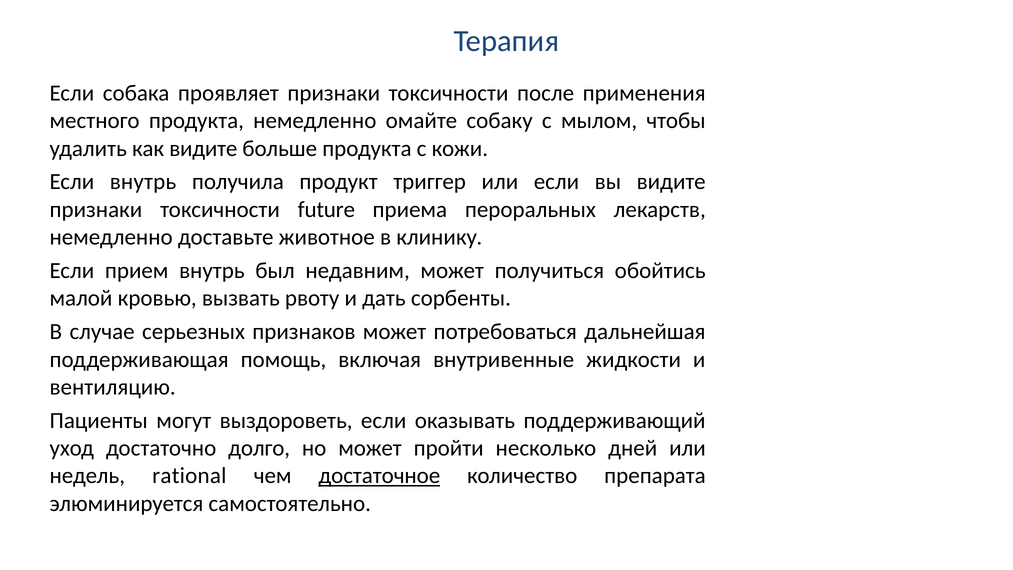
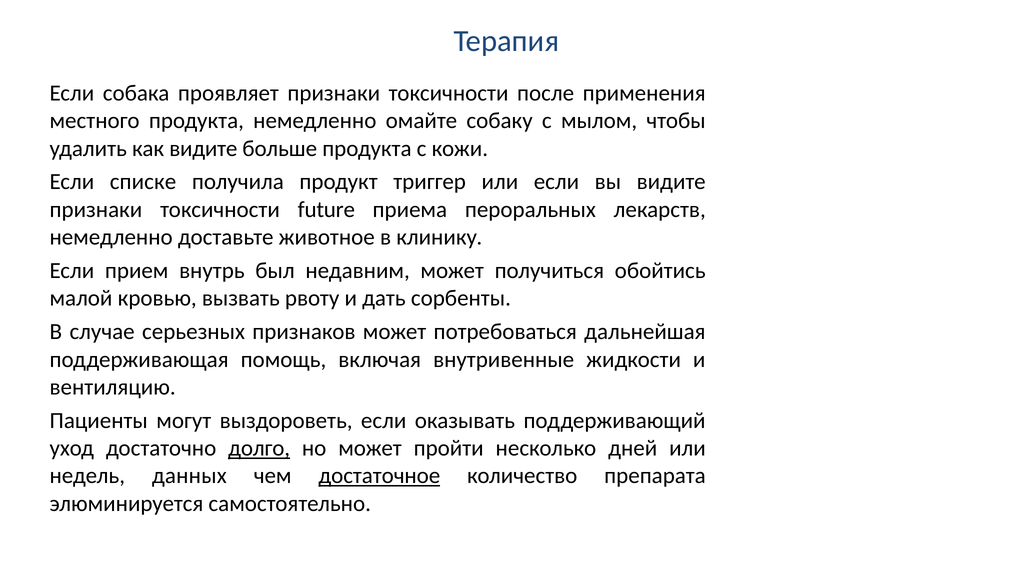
Если внутрь: внутрь -> списке
долго underline: none -> present
rational: rational -> данных
